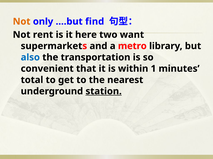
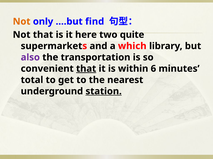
Not rent: rent -> that
want: want -> quite
metro: metro -> which
also colour: blue -> purple
that at (86, 69) underline: none -> present
1: 1 -> 6
